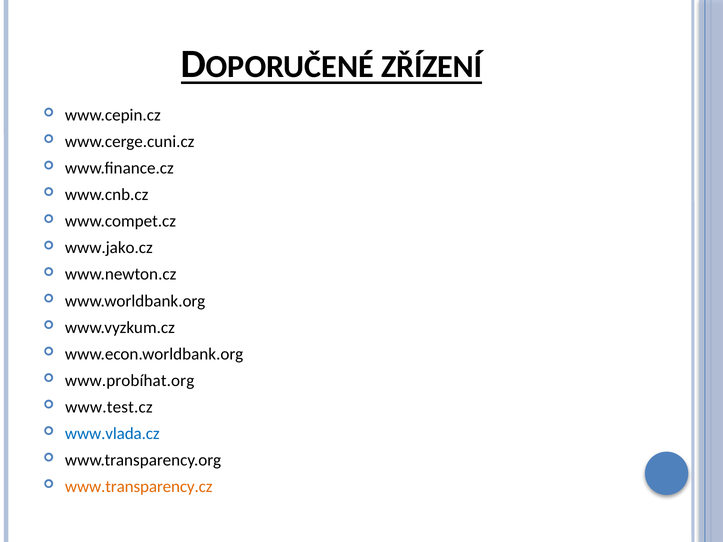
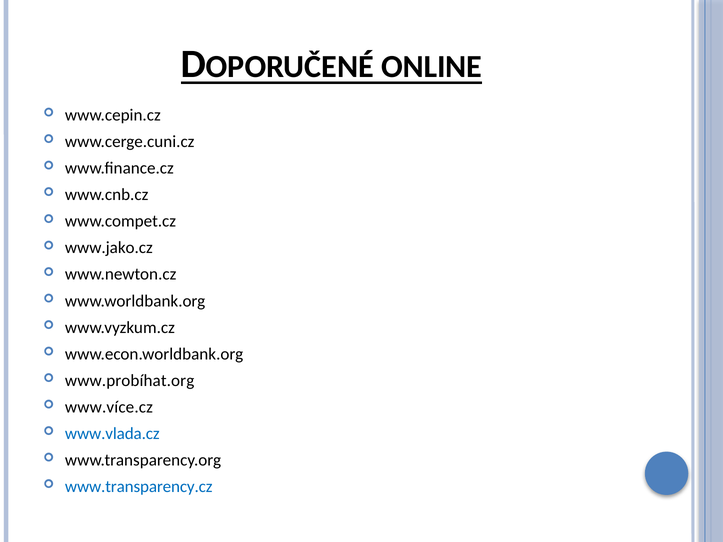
ZŘÍZENÍ: ZŘÍZENÍ -> ONLINE
www.test.cz: www.test.cz -> www.více.cz
www.transparency.cz colour: orange -> blue
